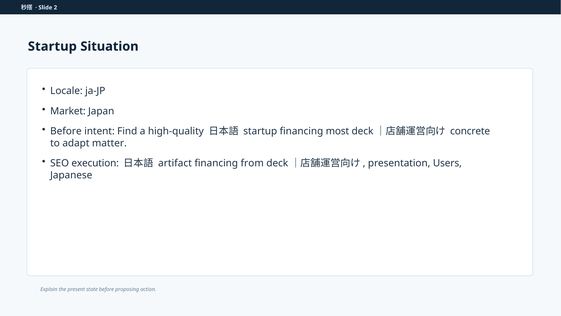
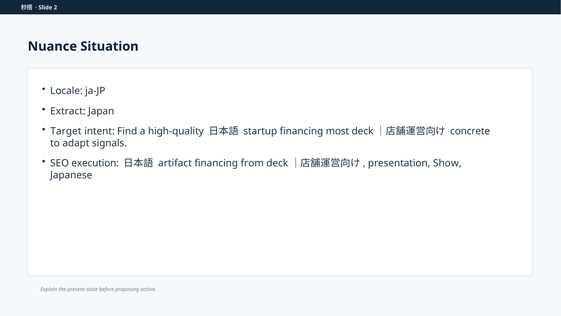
Startup at (52, 46): Startup -> Nuance
Market: Market -> Extract
Before at (66, 131): Before -> Target
matter: matter -> signals
Users: Users -> Show
